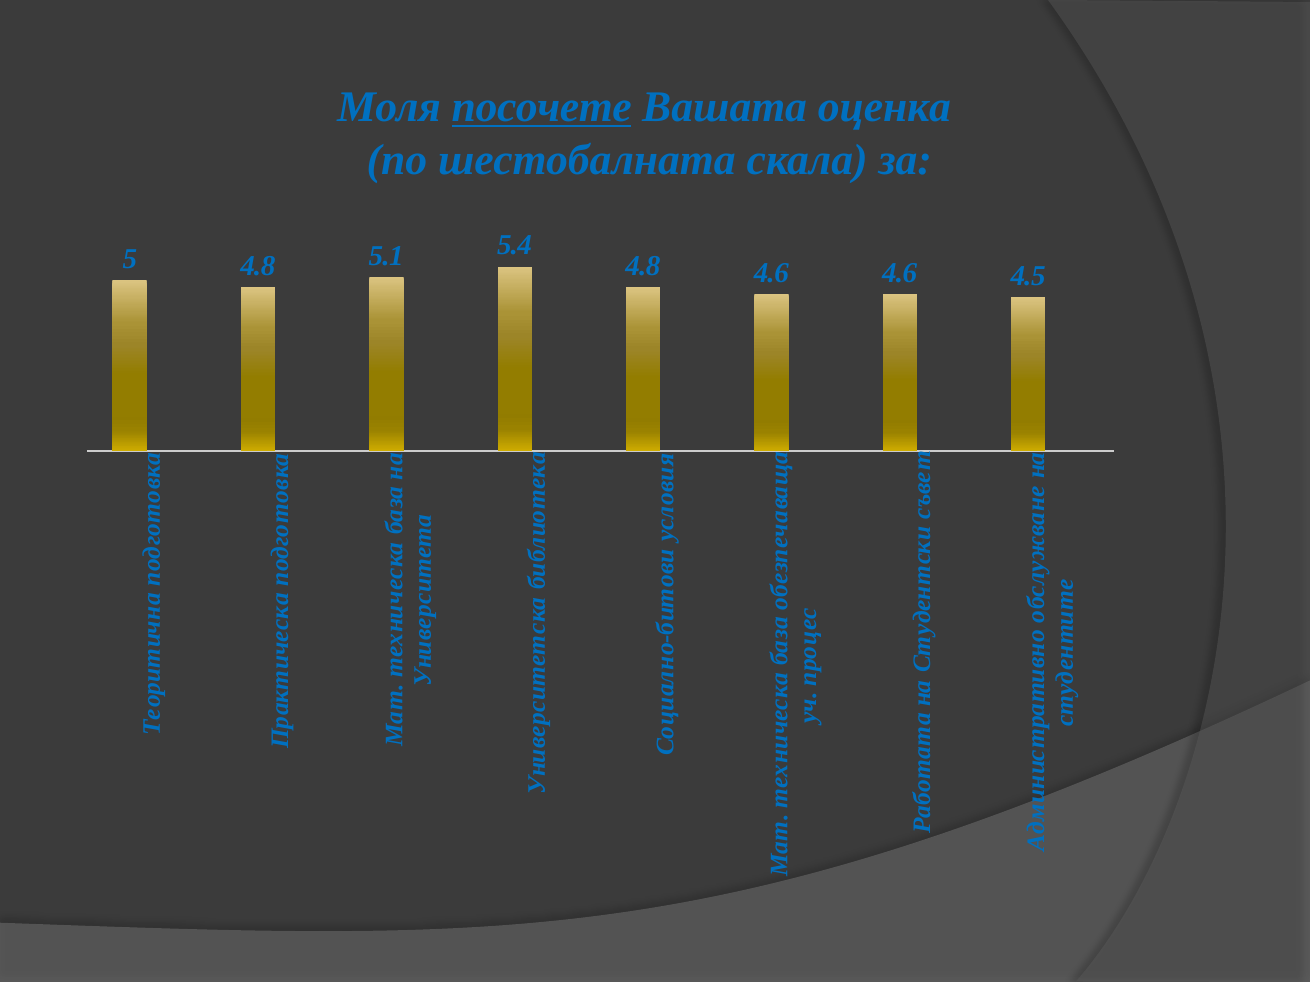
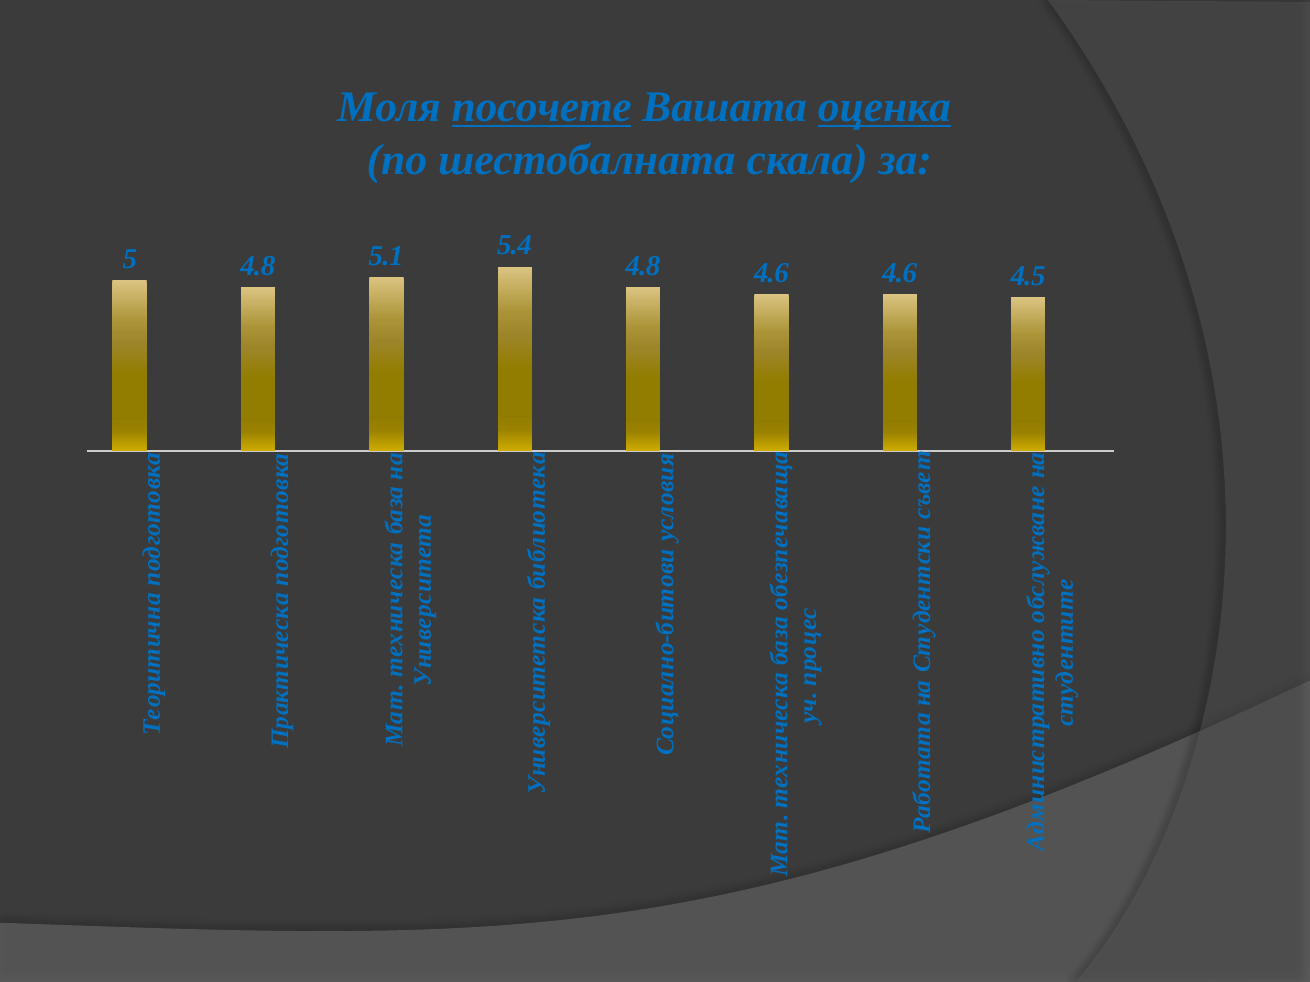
оценка underline: none -> present
